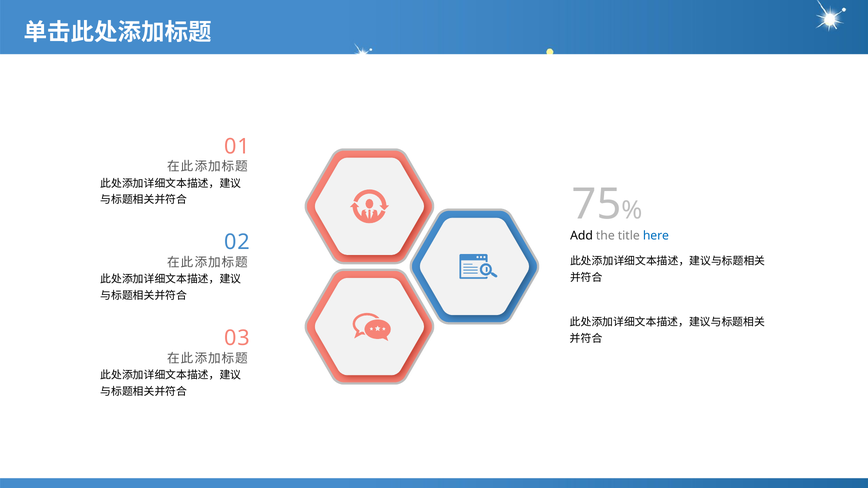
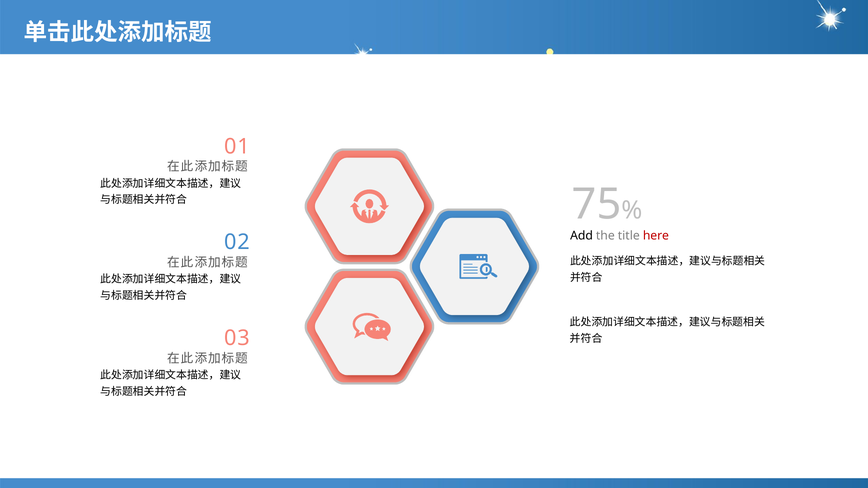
here colour: blue -> red
